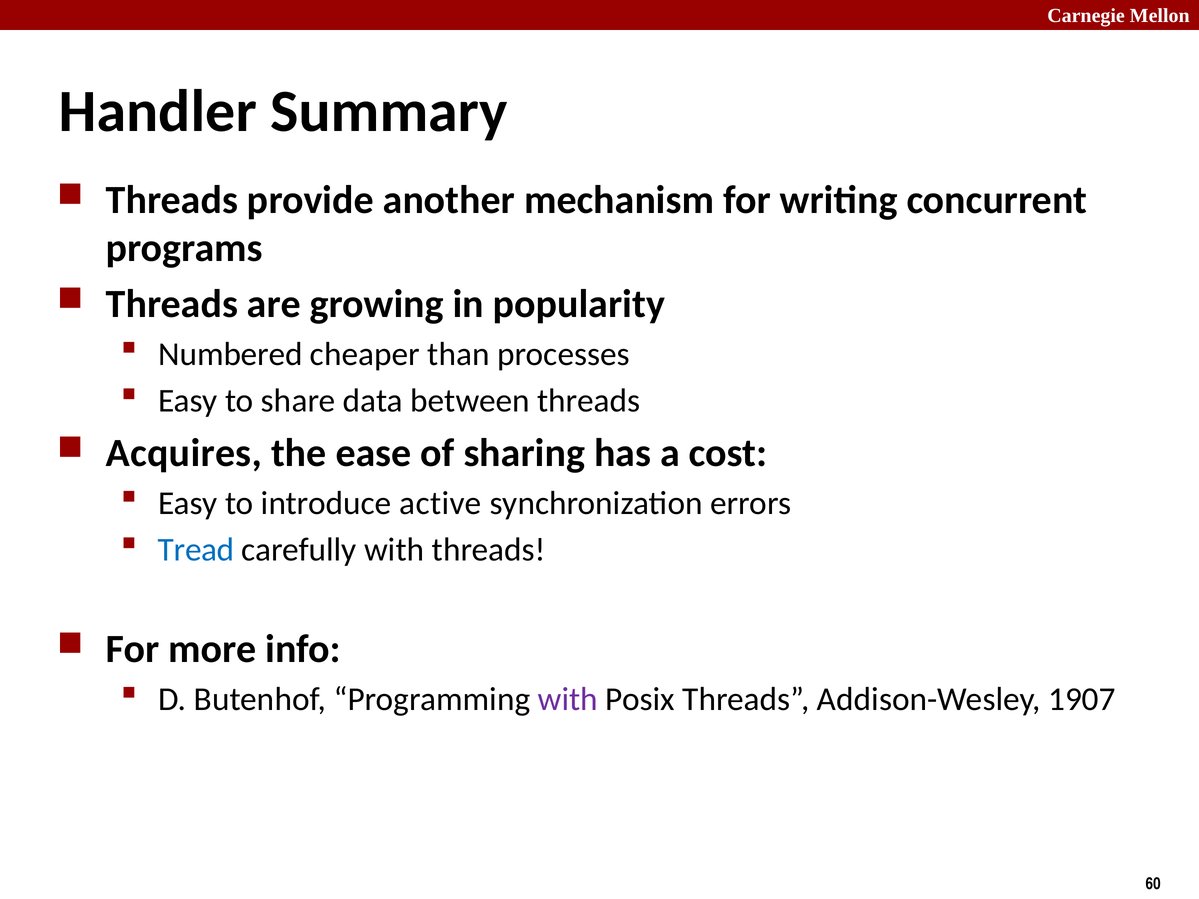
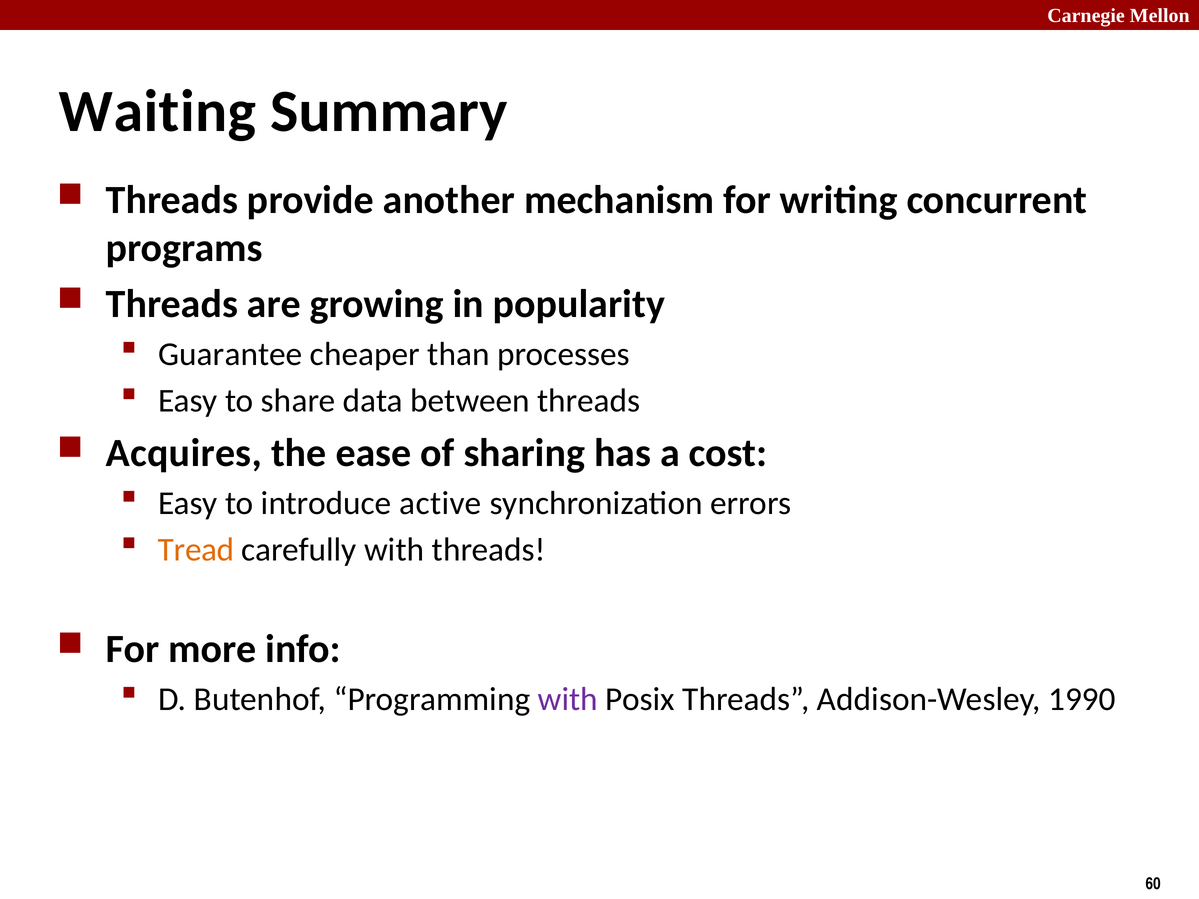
Handler: Handler -> Waiting
Numbered: Numbered -> Guarantee
Tread colour: blue -> orange
1907: 1907 -> 1990
